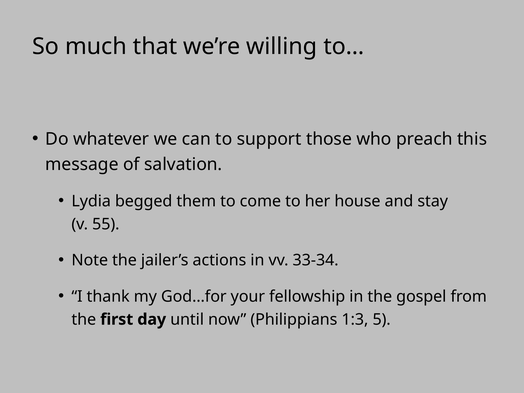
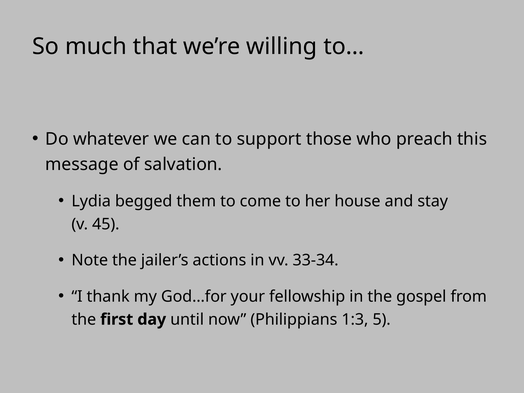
55: 55 -> 45
